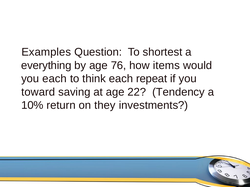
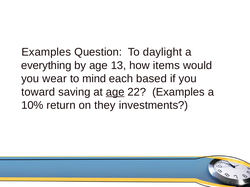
shortest: shortest -> daylight
76: 76 -> 13
you each: each -> wear
think: think -> mind
repeat: repeat -> based
age at (115, 92) underline: none -> present
22 Tendency: Tendency -> Examples
